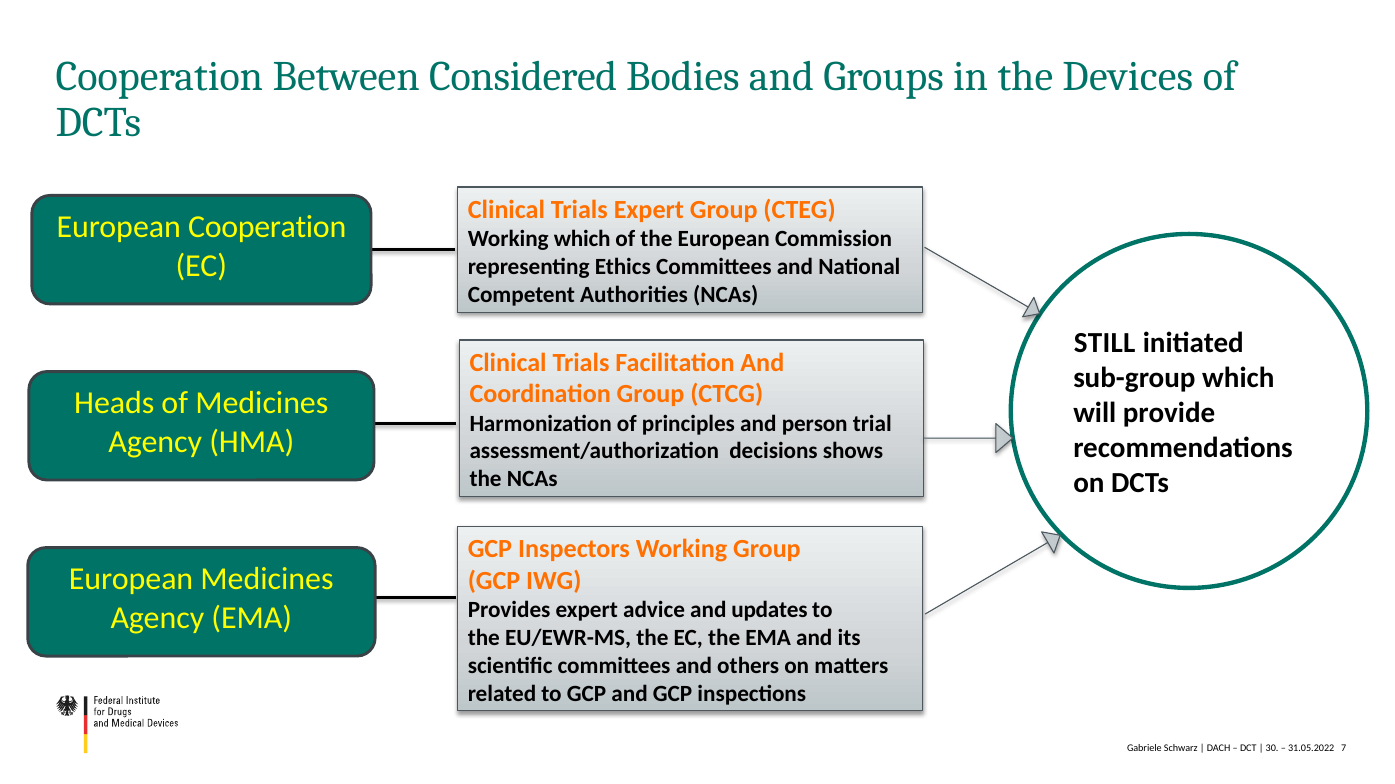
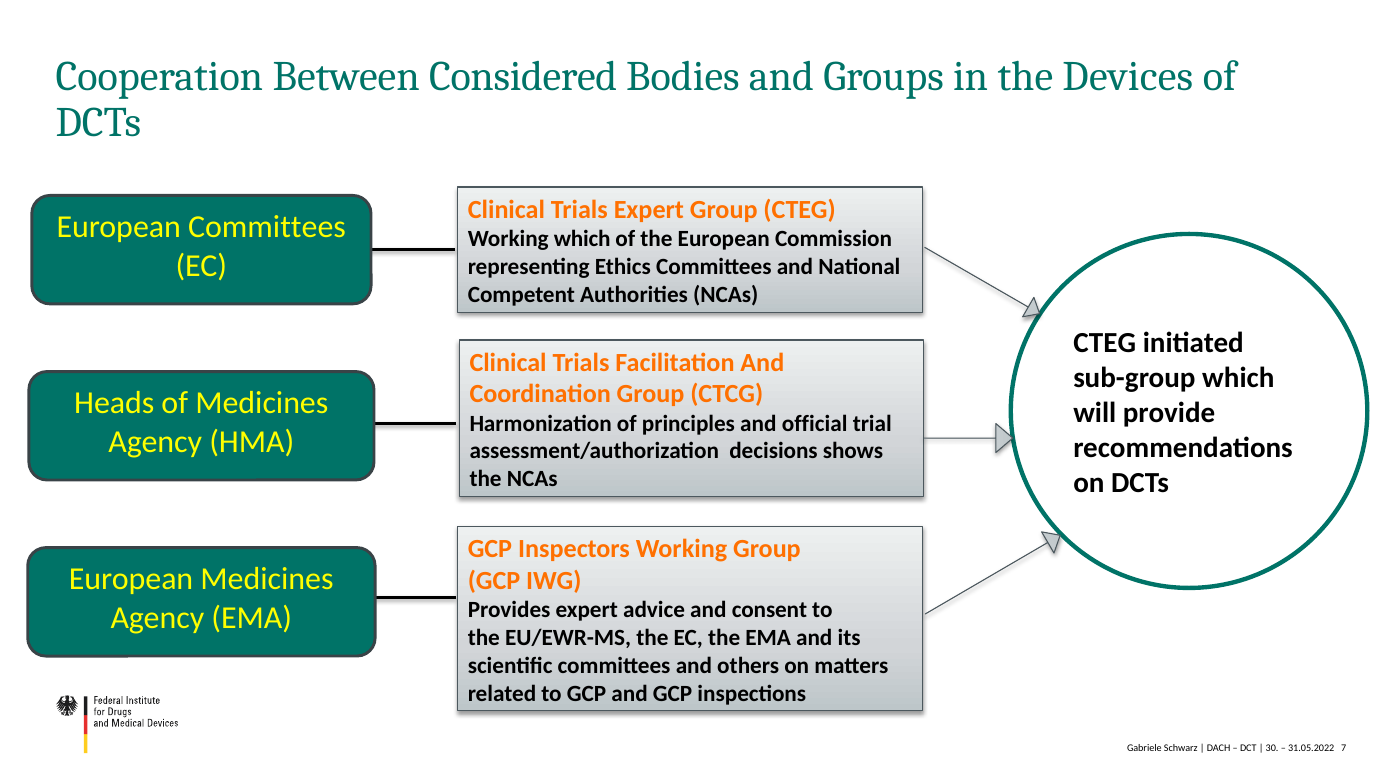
European Cooperation: Cooperation -> Committees
STILL at (1105, 344): STILL -> CTEG
person: person -> official
updates: updates -> consent
